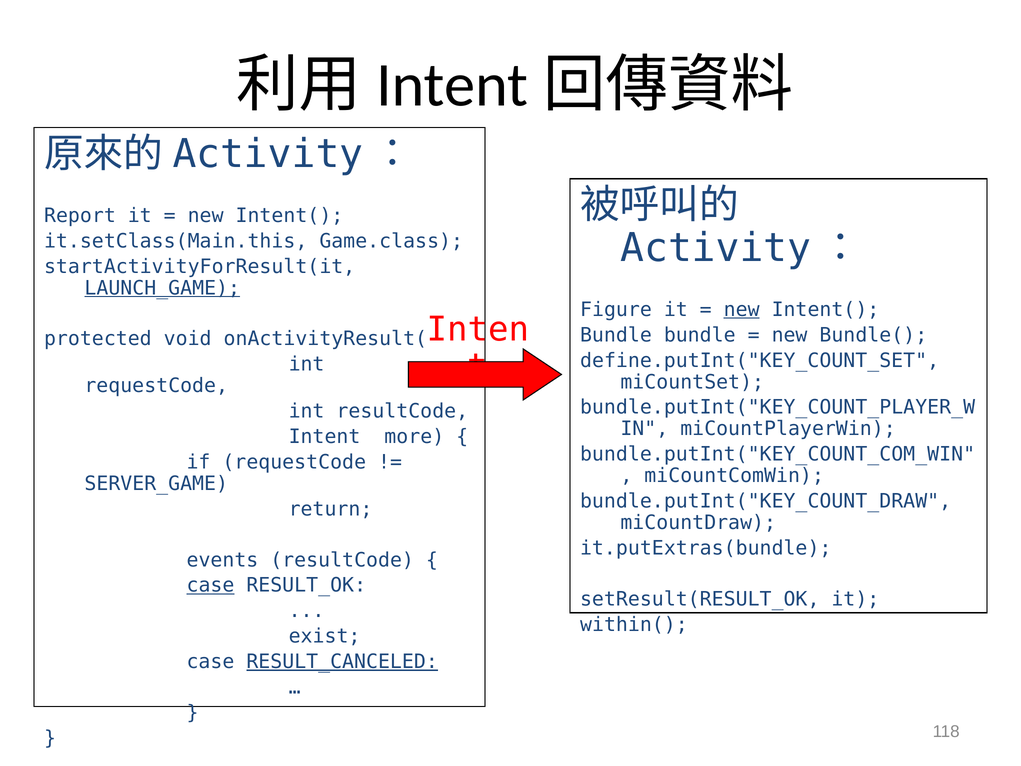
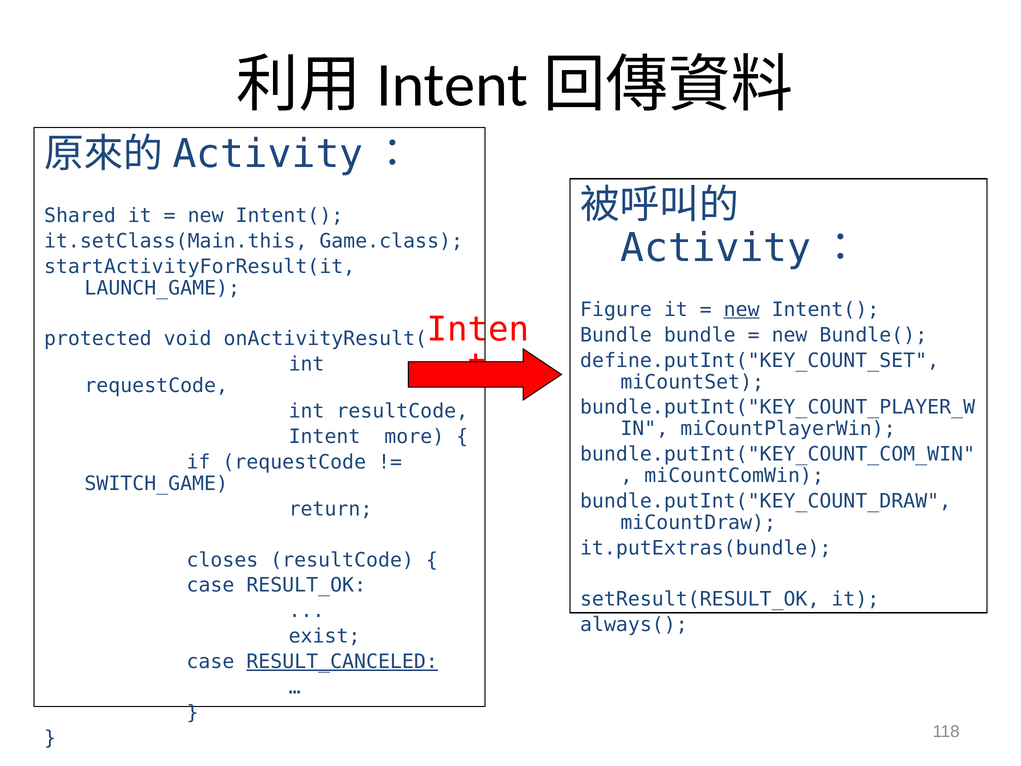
Report: Report -> Shared
LAUNCH_GAME underline: present -> none
SERVER_GAME: SERVER_GAME -> SWITCH_GAME
events: events -> closes
case at (210, 585) underline: present -> none
within(: within( -> always(
